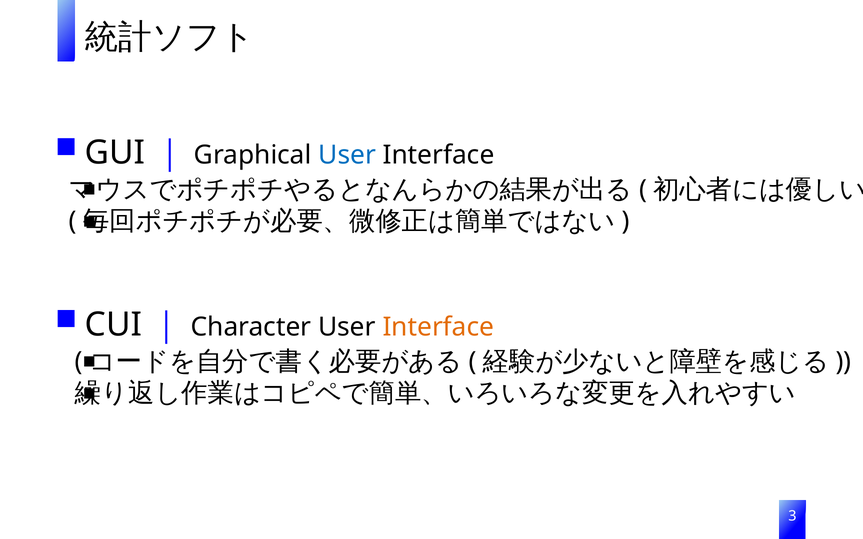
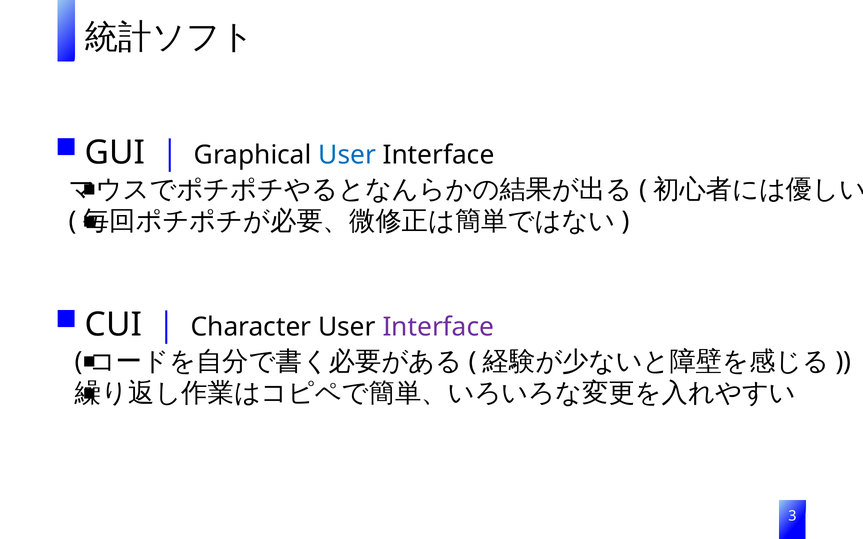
Interface at (438, 327) colour: orange -> purple
